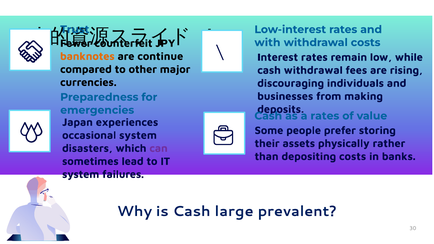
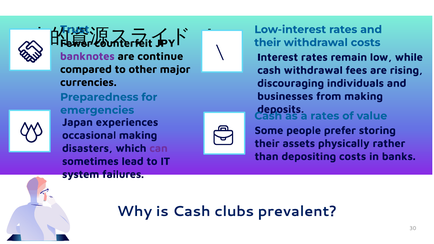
with at (267, 43): with -> their
banknotes colour: orange -> purple
occasional system: system -> making
large: large -> clubs
